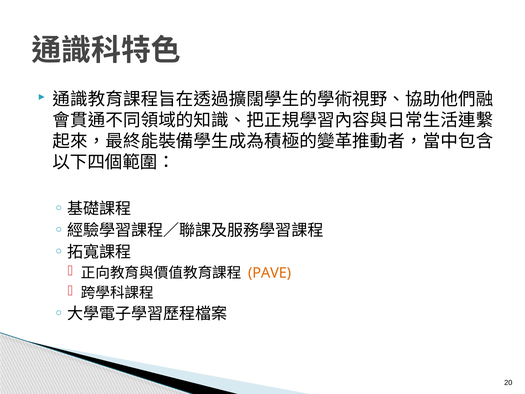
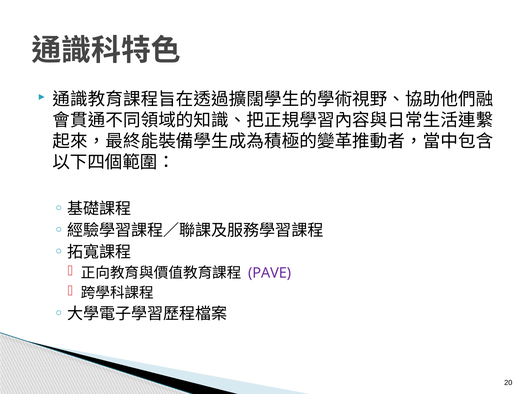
PAVE colour: orange -> purple
